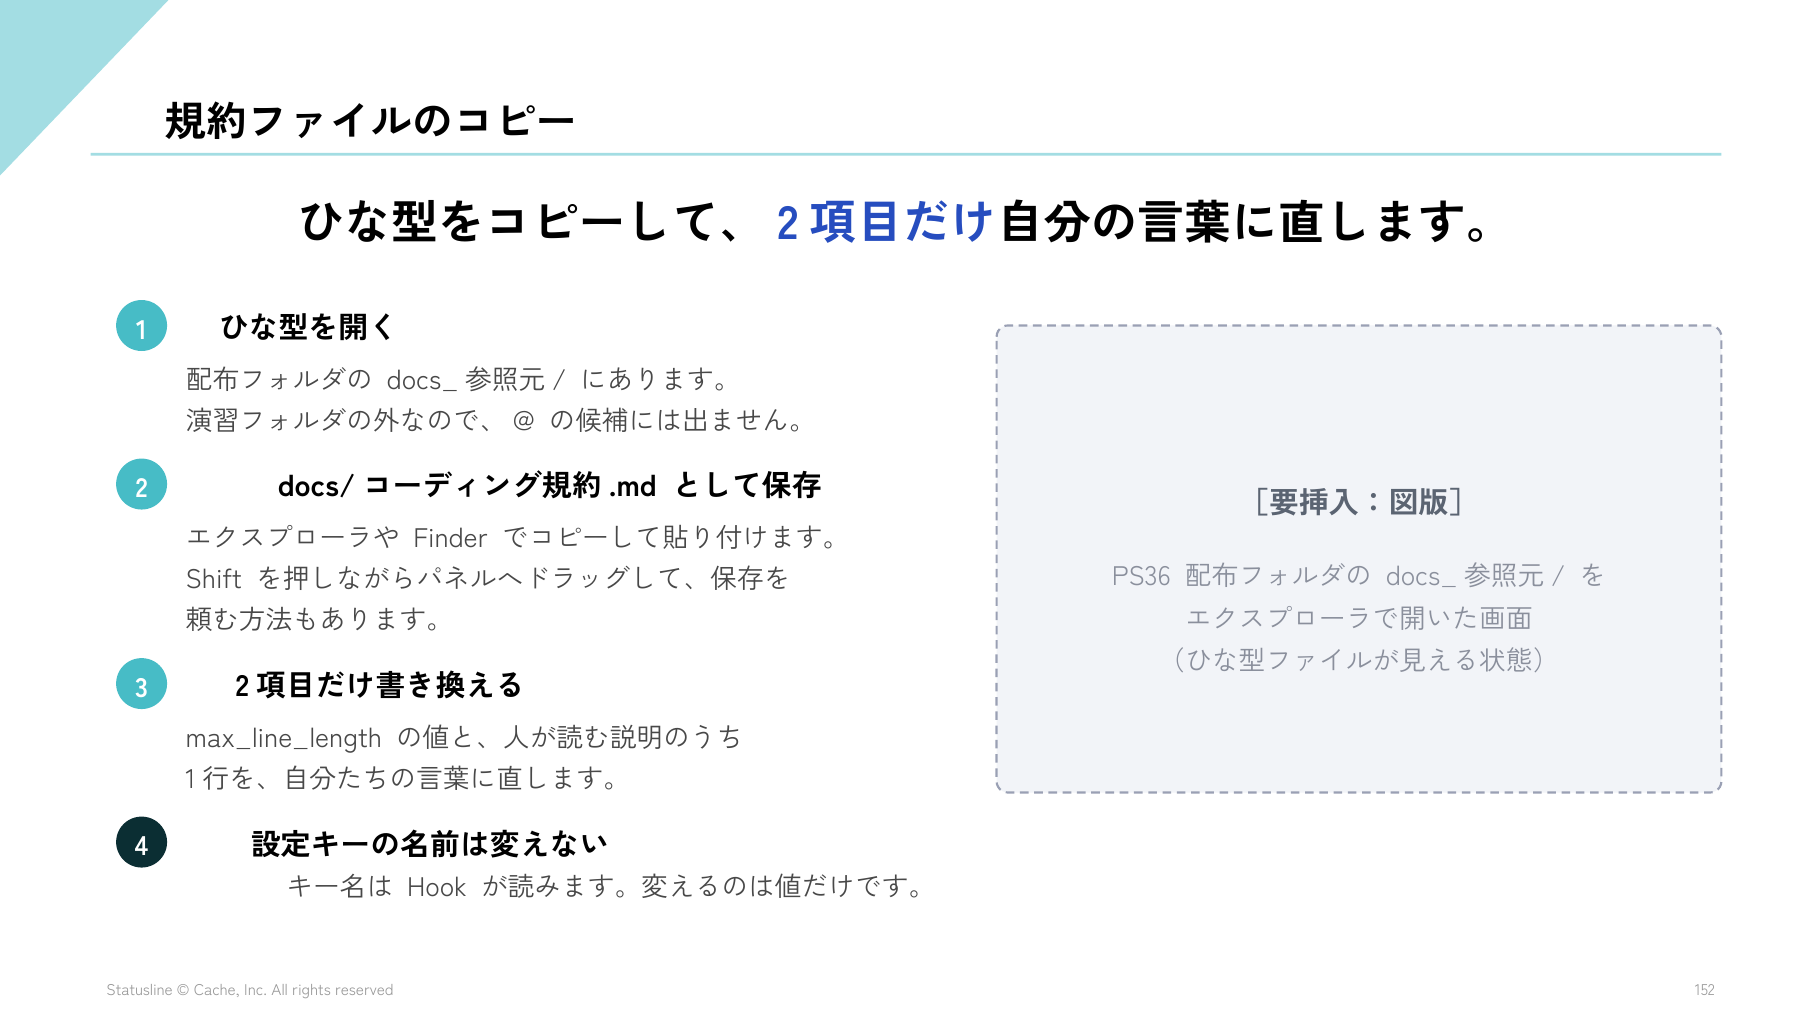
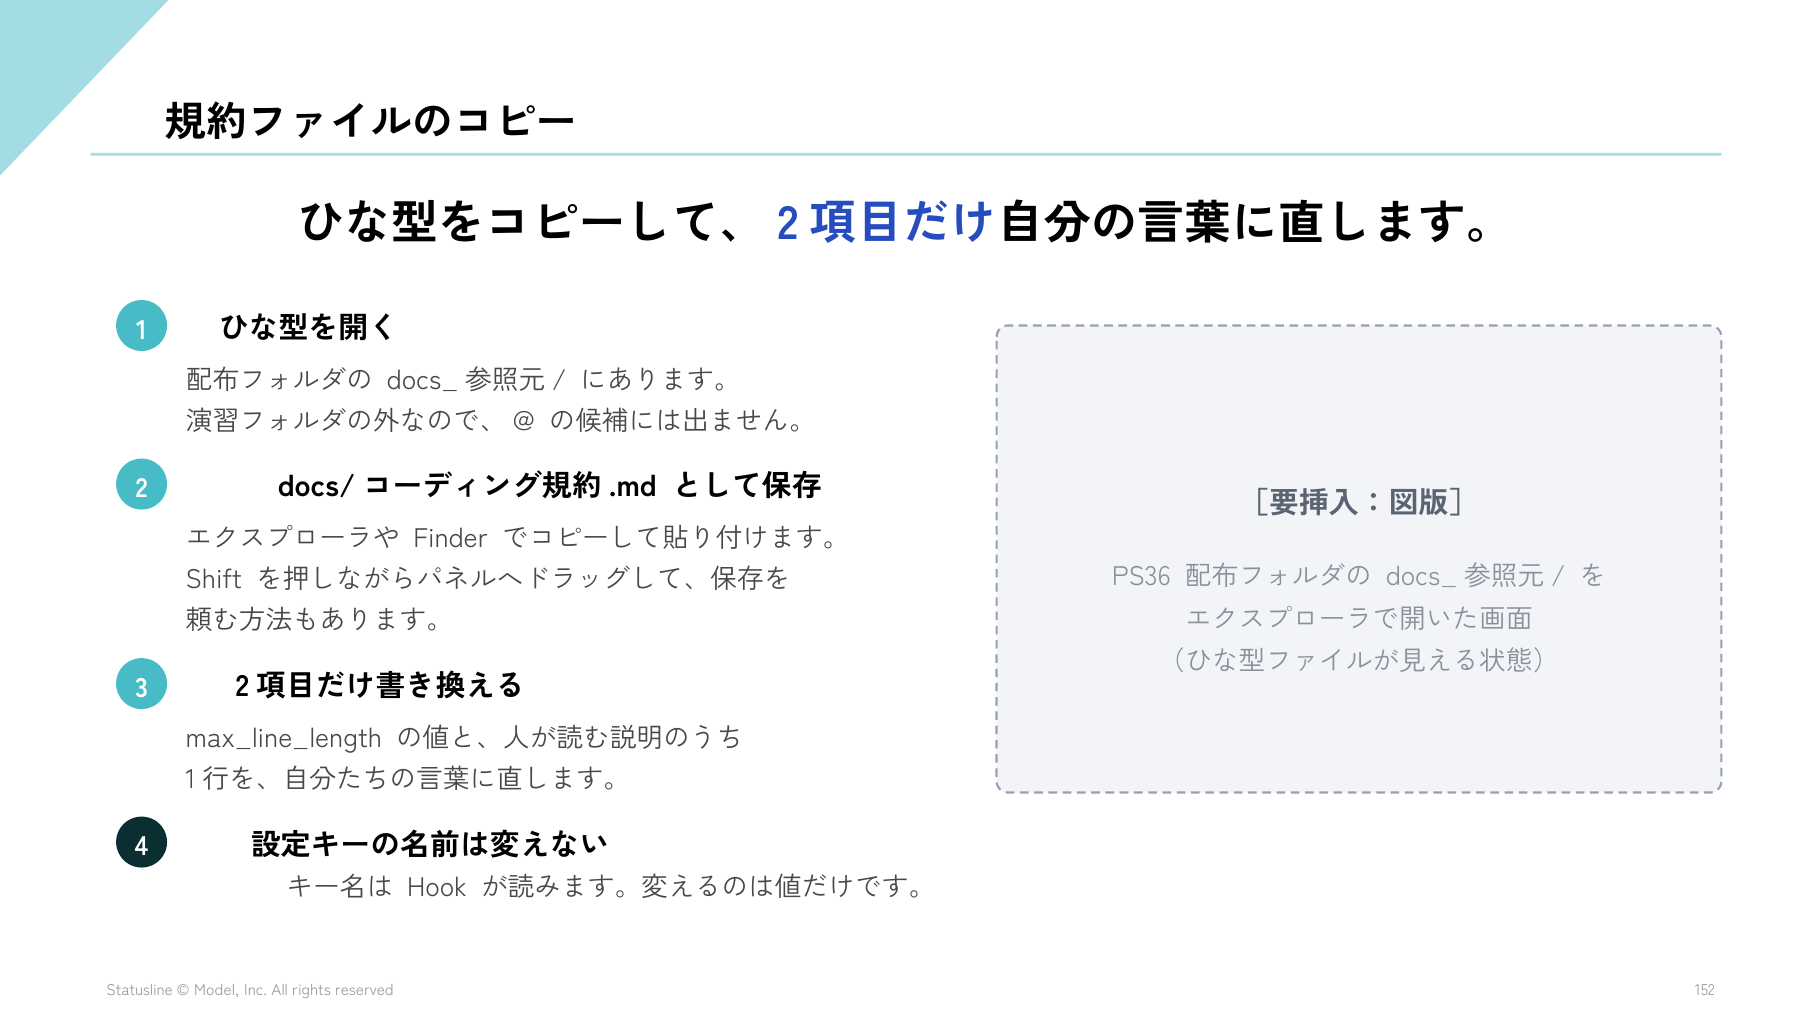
Cache: Cache -> Model
